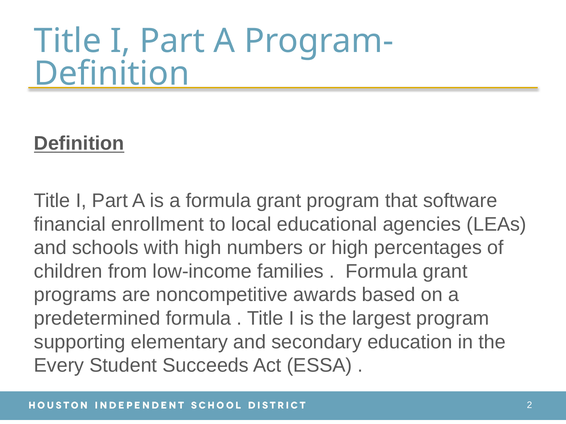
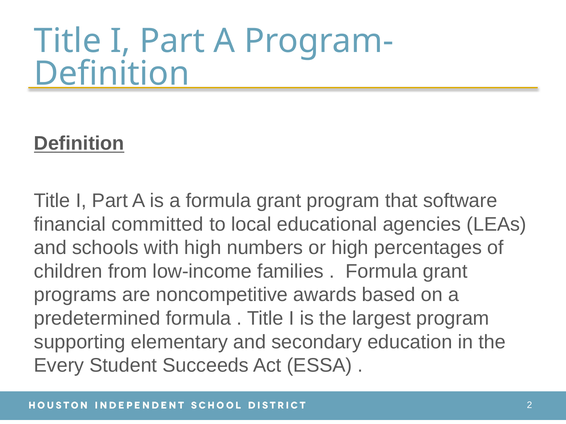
enrollment: enrollment -> committed
